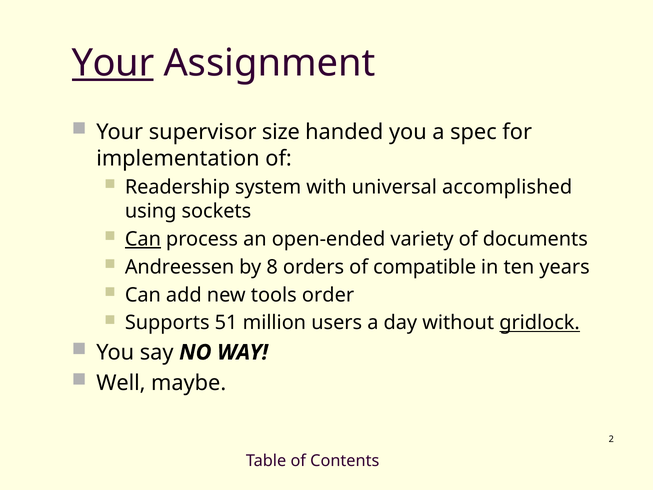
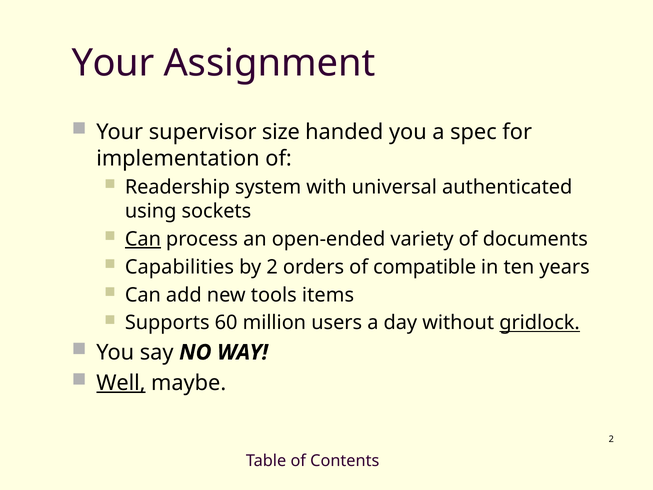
Your at (113, 63) underline: present -> none
accomplished: accomplished -> authenticated
Andreessen: Andreessen -> Capabilities
by 8: 8 -> 2
order: order -> items
51: 51 -> 60
Well underline: none -> present
